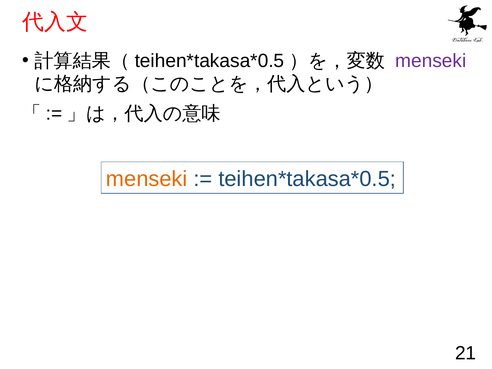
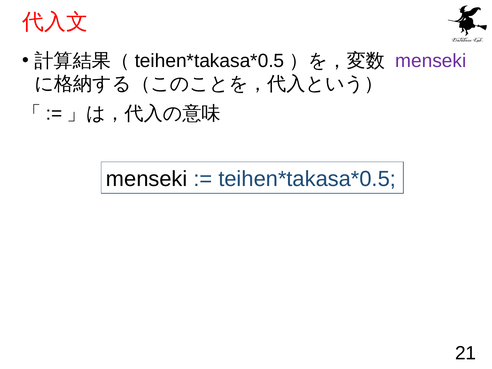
menseki at (147, 179) colour: orange -> black
